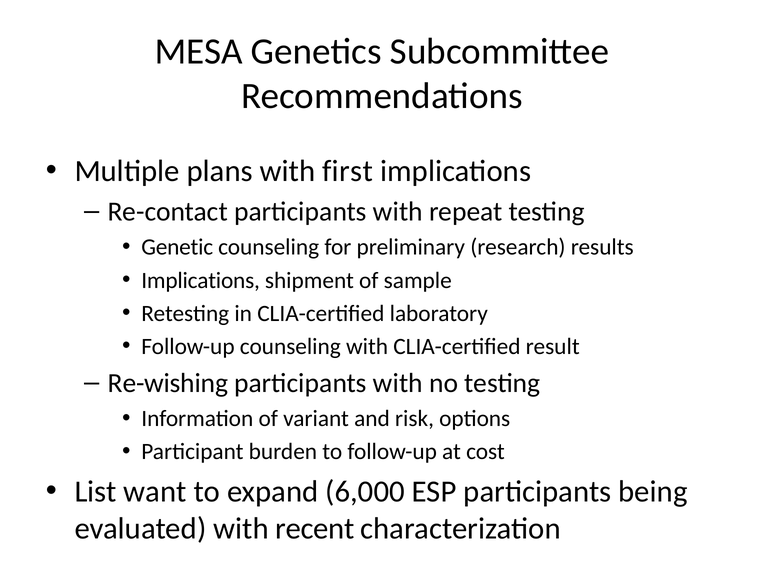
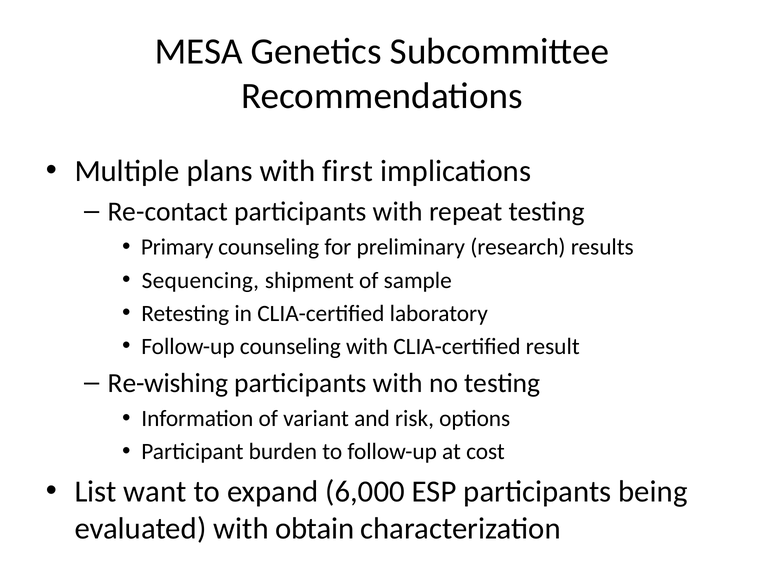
Genetic: Genetic -> Primary
Implications at (201, 280): Implications -> Sequencing
recent: recent -> obtain
